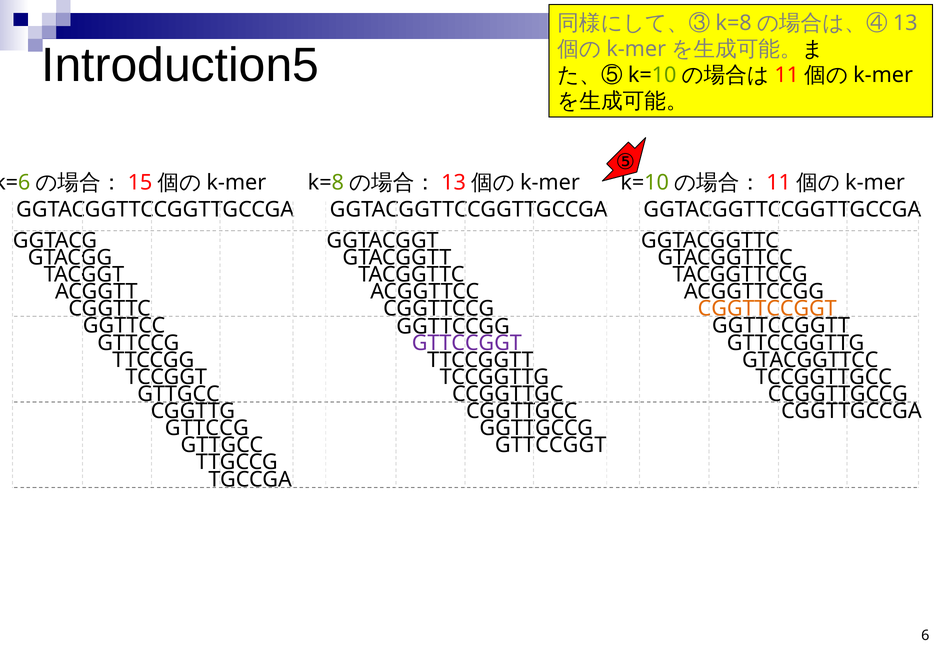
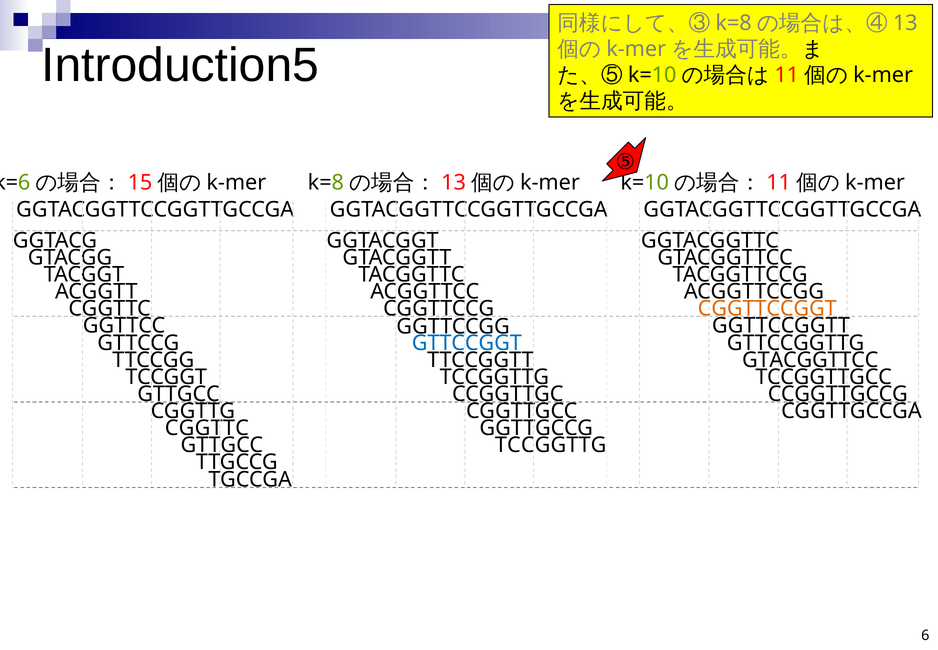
GTTCCGGT at (467, 343) colour: purple -> blue
GTTCCG at (207, 428): GTTCCG -> CGGTTC
GTTCCGGT at (551, 445): GTTCCGGT -> TCCGGTTG
